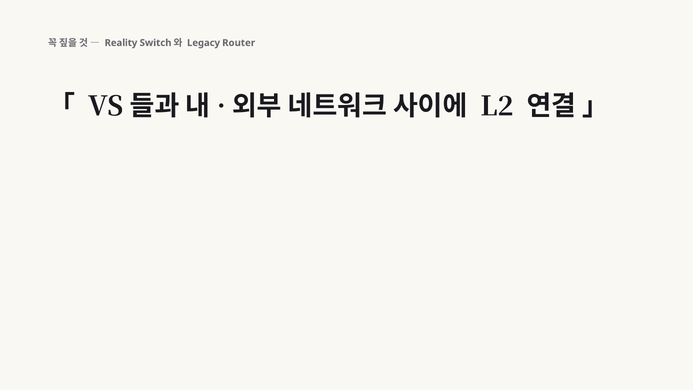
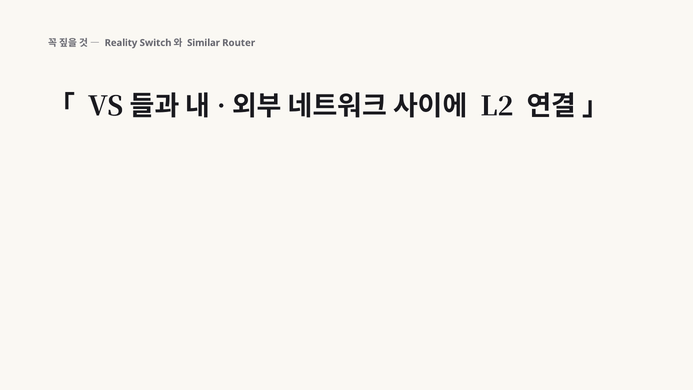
Legacy: Legacy -> Similar
